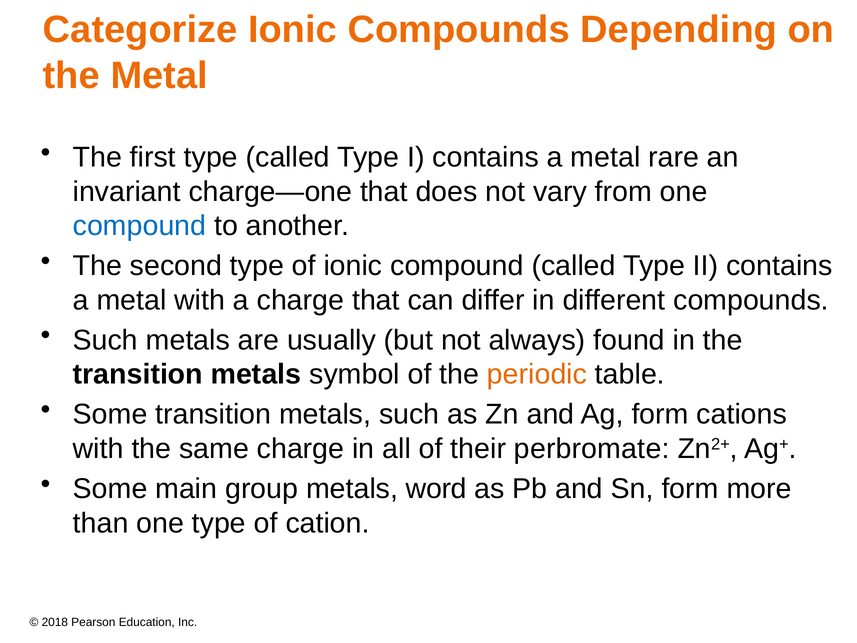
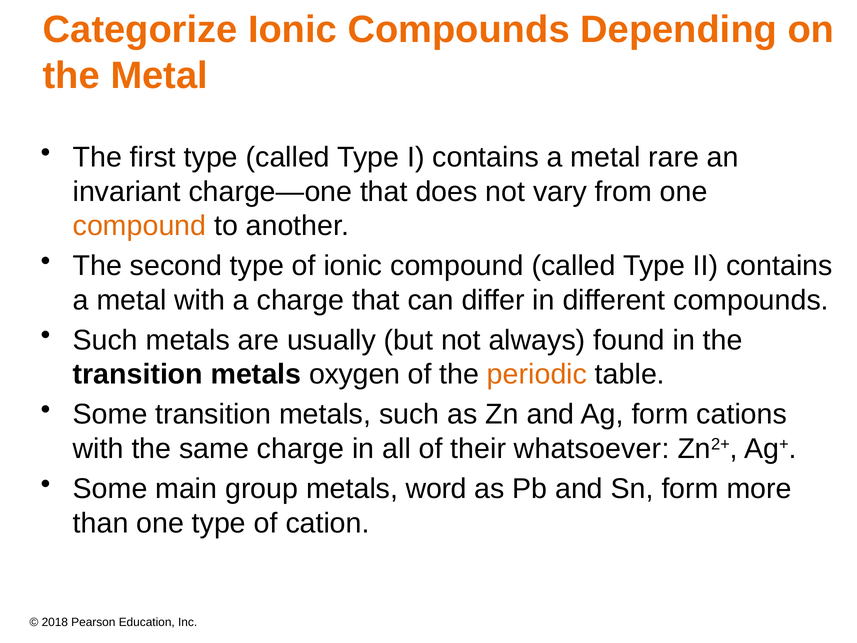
compound at (140, 226) colour: blue -> orange
symbol: symbol -> oxygen
perbromate: perbromate -> whatsoever
